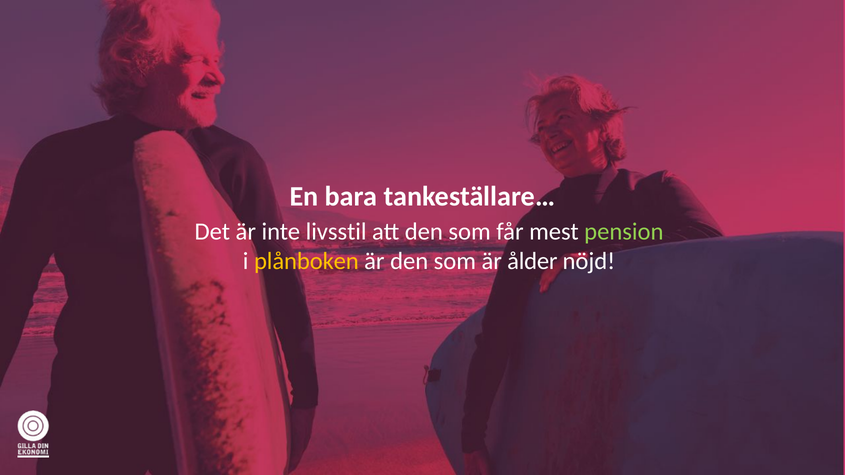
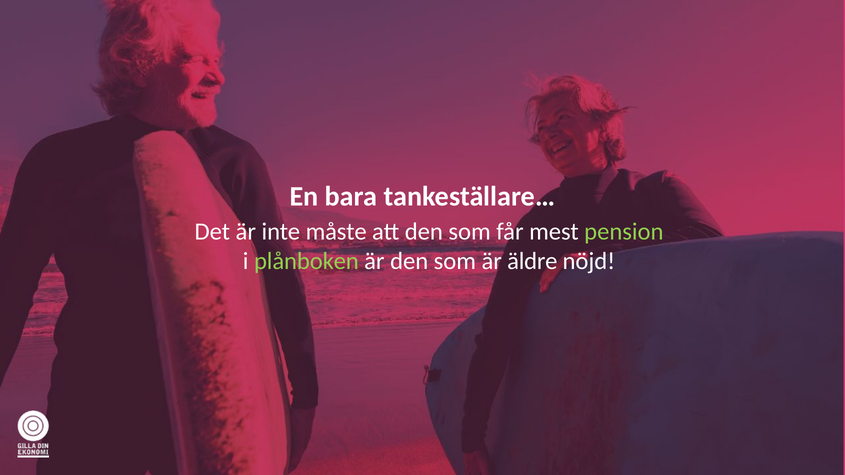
livsstil: livsstil -> måste
plånboken colour: yellow -> light green
ålder: ålder -> äldre
